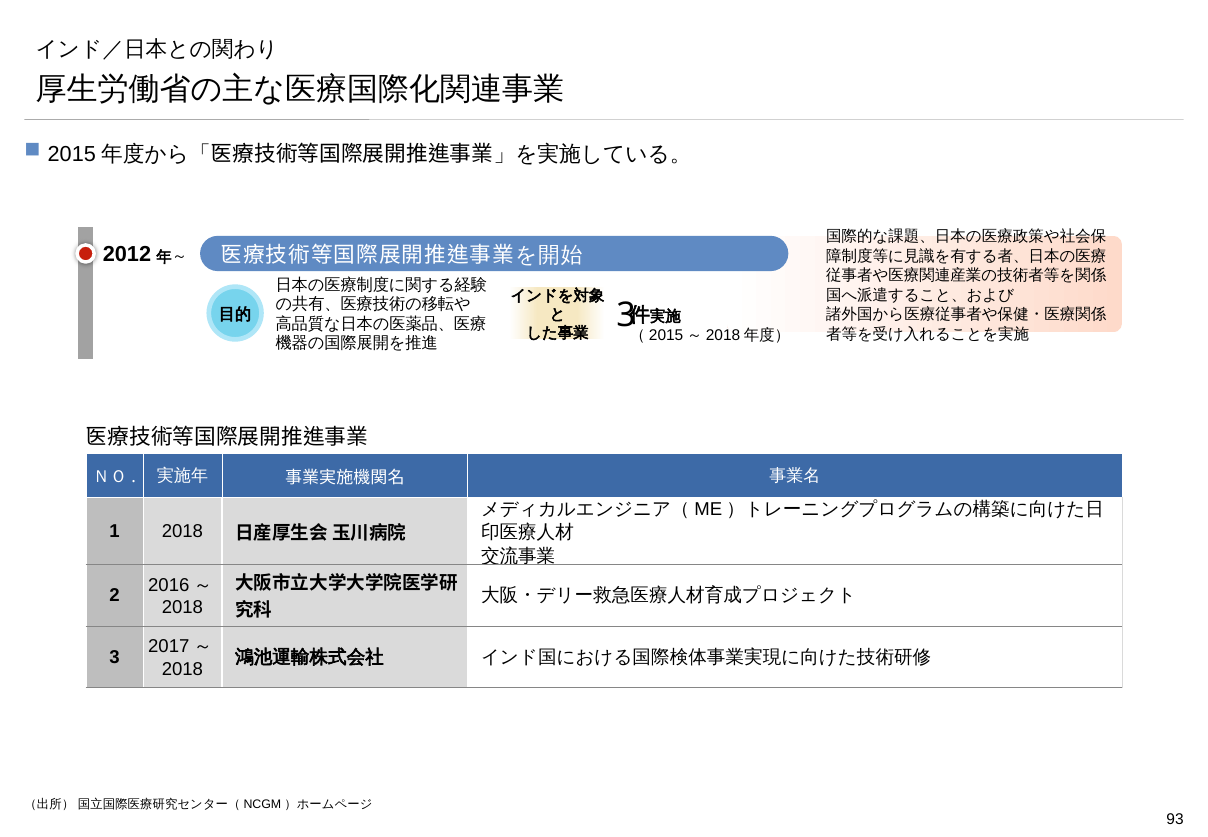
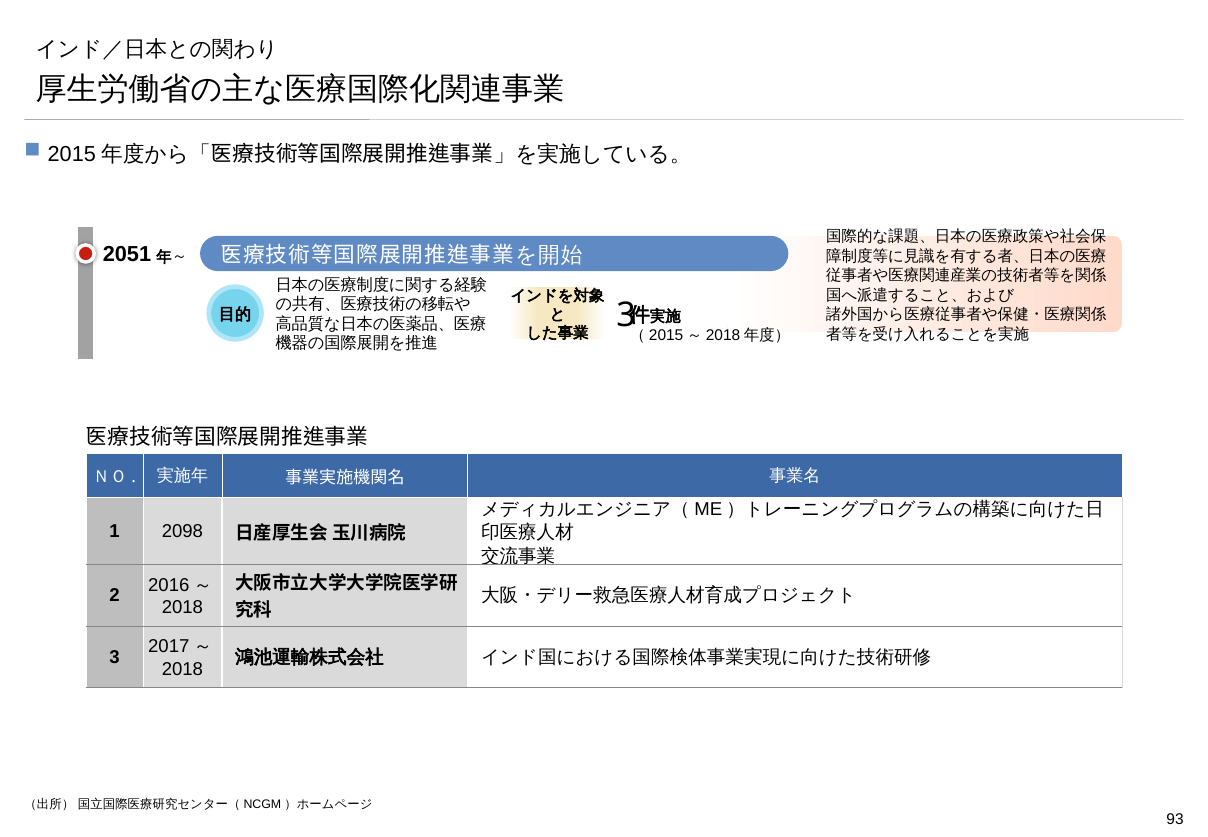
2012: 2012 -> 2051
1 2018: 2018 -> 2098
